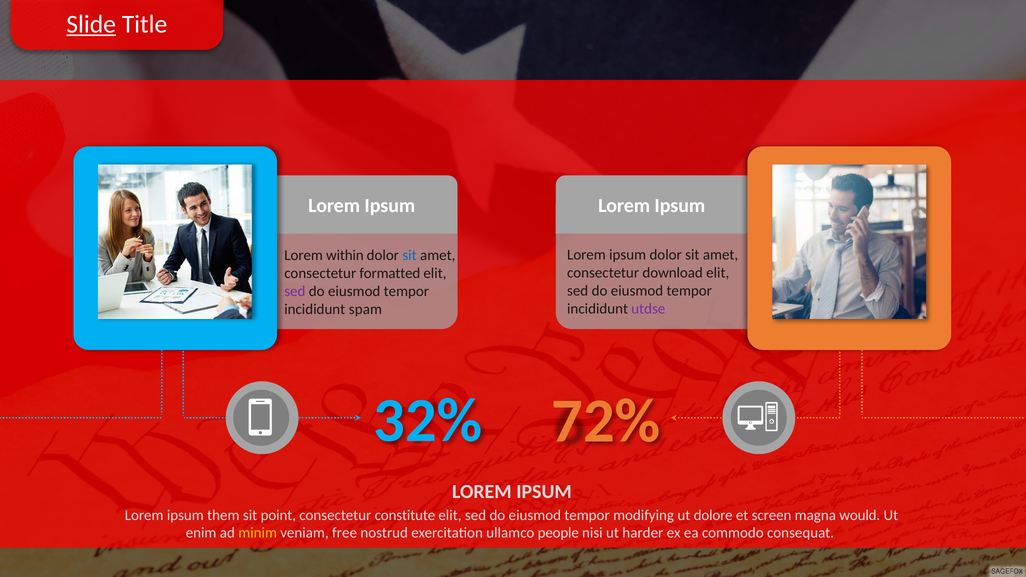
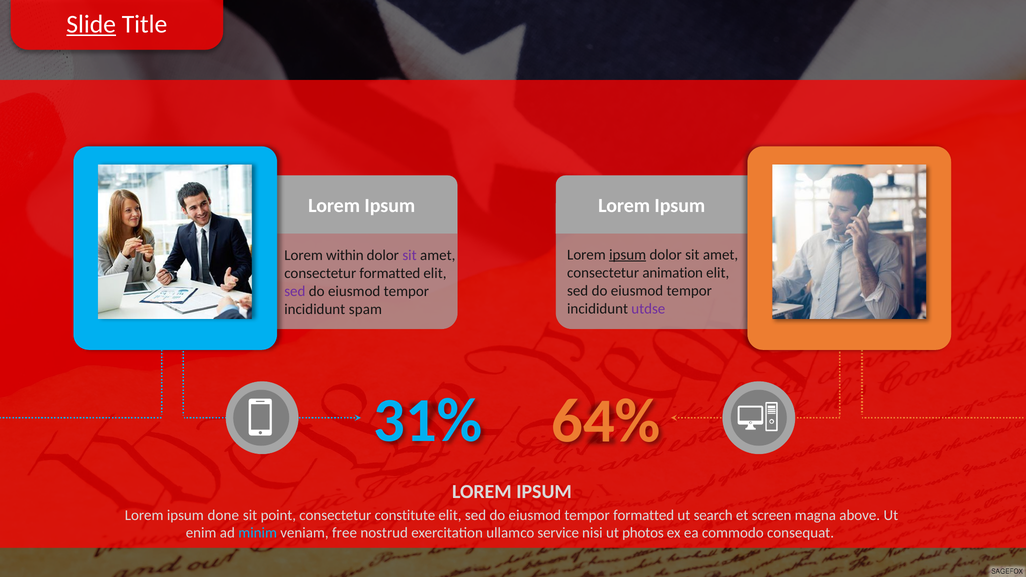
ipsum at (628, 255) underline: none -> present
sit at (410, 256) colour: blue -> purple
download: download -> animation
32%: 32% -> 31%
72%: 72% -> 64%
them: them -> done
tempor modifying: modifying -> formatted
dolore: dolore -> search
would: would -> above
minim colour: yellow -> light blue
people: people -> service
harder: harder -> photos
